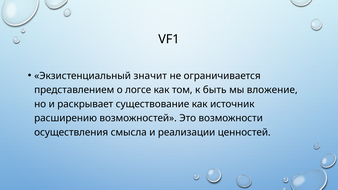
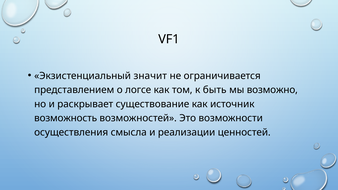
вложение: вложение -> возможно
расширению: расширению -> возможность
